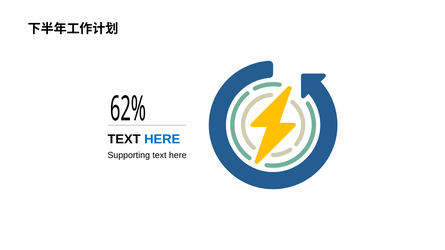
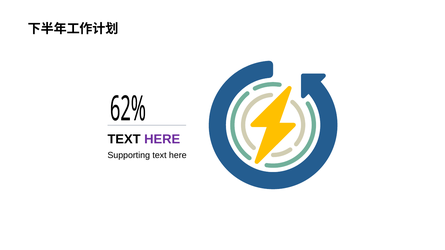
HERE at (162, 140) colour: blue -> purple
